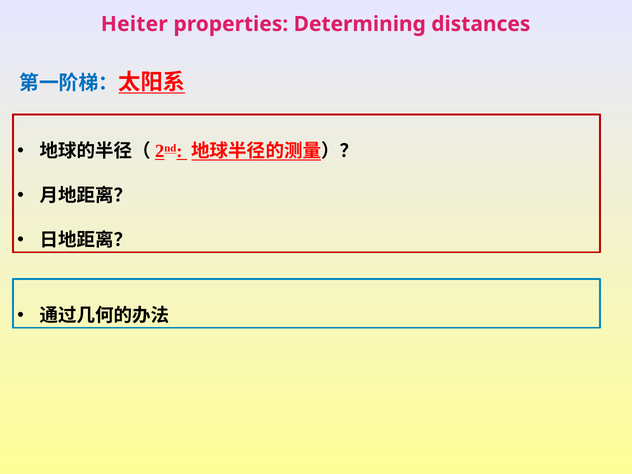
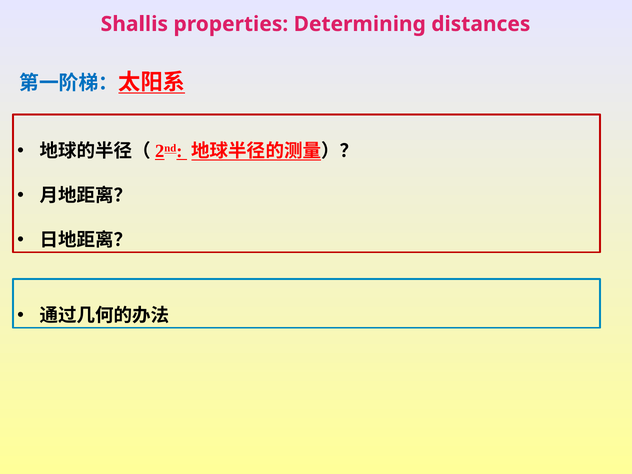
Heiter: Heiter -> Shallis
